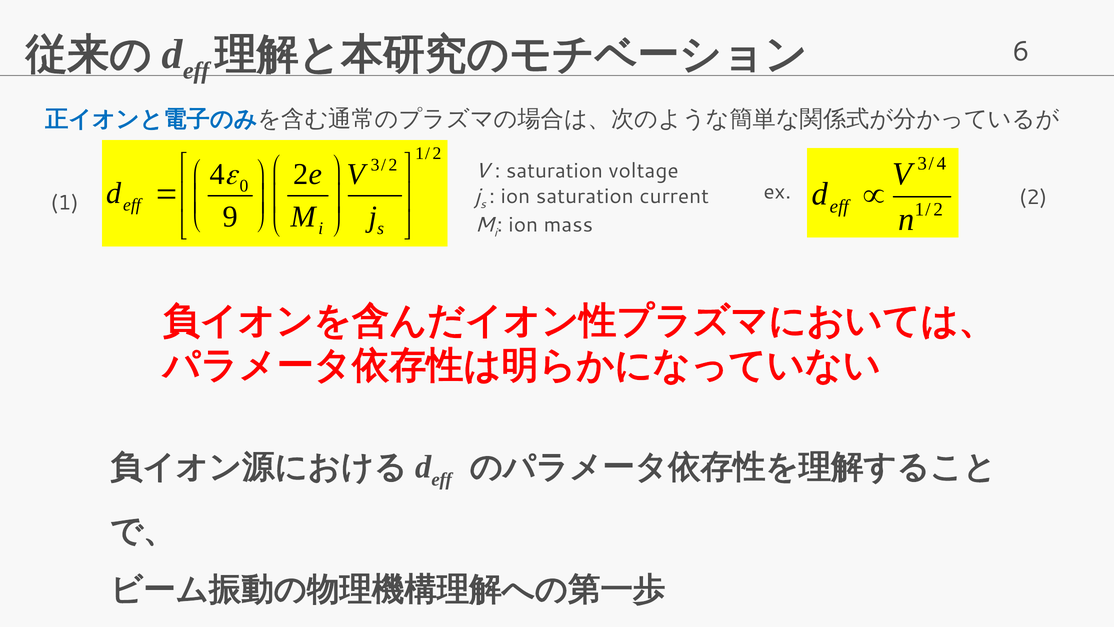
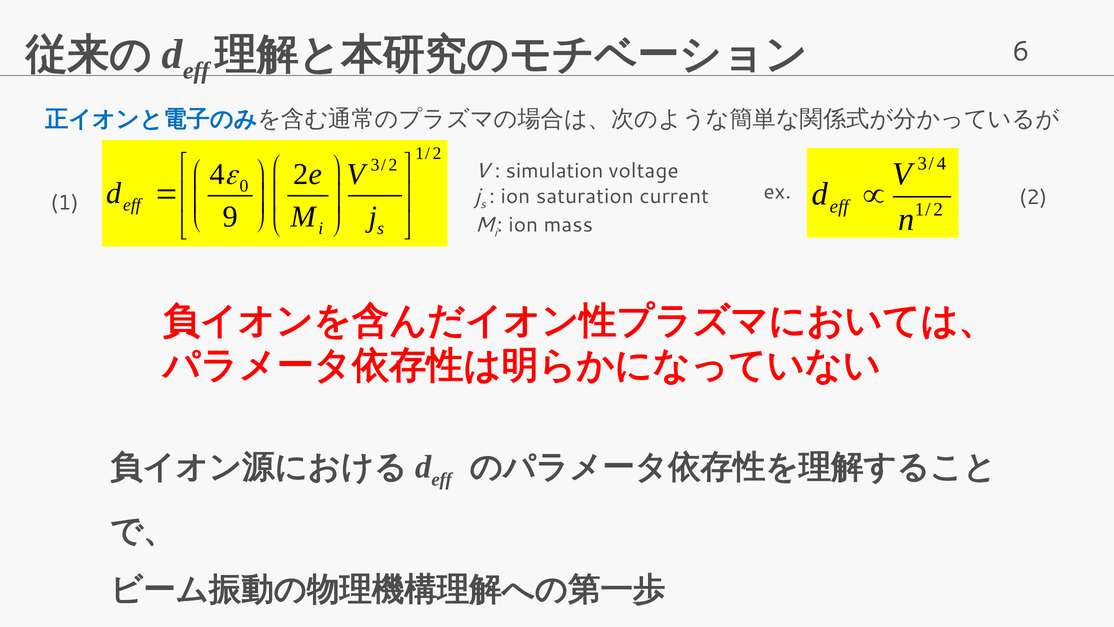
saturation at (555, 171): saturation -> simulation
